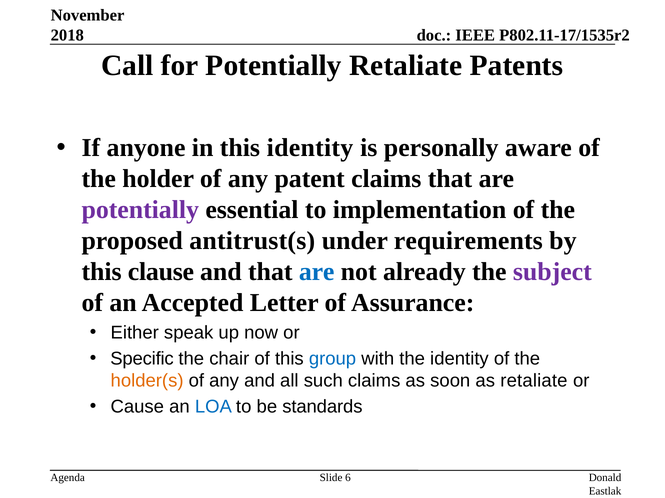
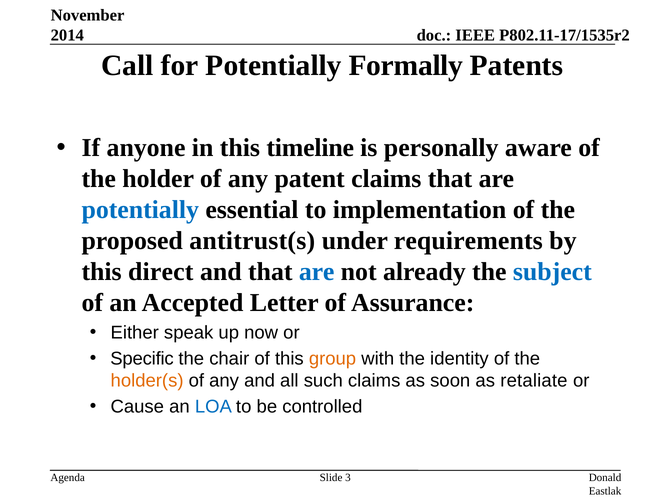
2018: 2018 -> 2014
Potentially Retaliate: Retaliate -> Formally
this identity: identity -> timeline
potentially at (140, 210) colour: purple -> blue
clause: clause -> direct
subject colour: purple -> blue
group colour: blue -> orange
standards: standards -> controlled
6: 6 -> 3
